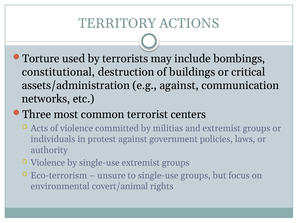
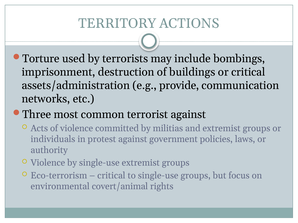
constitutional: constitutional -> imprisonment
e.g against: against -> provide
terrorist centers: centers -> against
unsure at (111, 176): unsure -> critical
